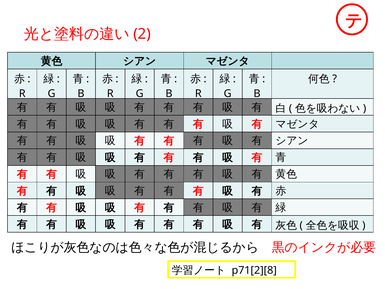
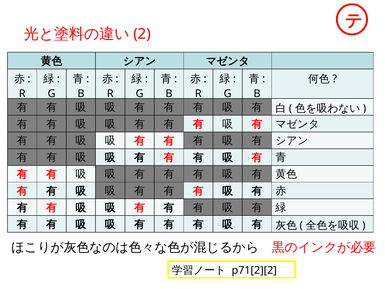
p71[2][8: p71[2][8 -> p71[2][2
